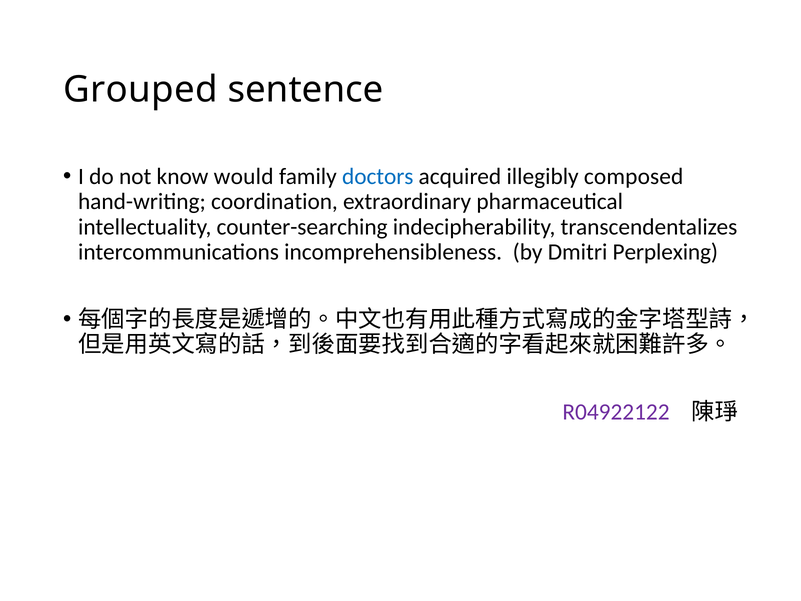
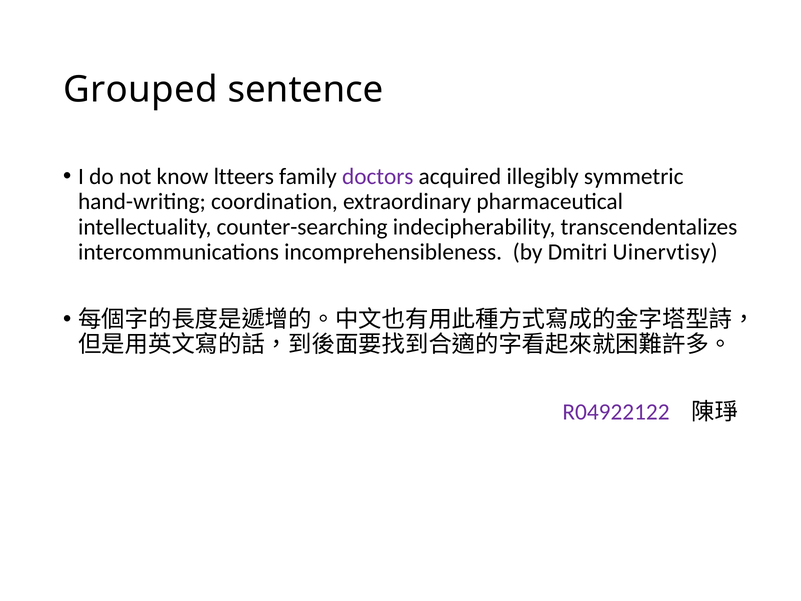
would: would -> ltteers
doctors colour: blue -> purple
composed: composed -> symmetric
Perplexing: Perplexing -> Uinervtisy
